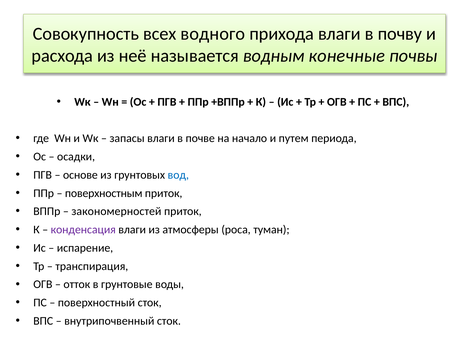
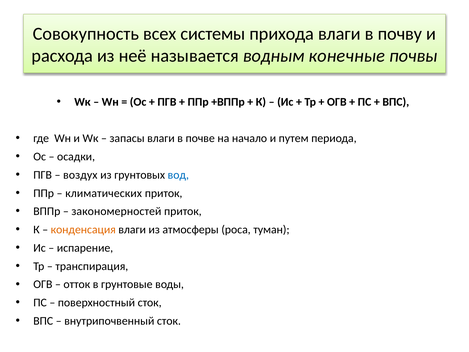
водного: водного -> системы
основе: основе -> воздух
поверхностным: поверхностным -> климатических
конденсация colour: purple -> orange
